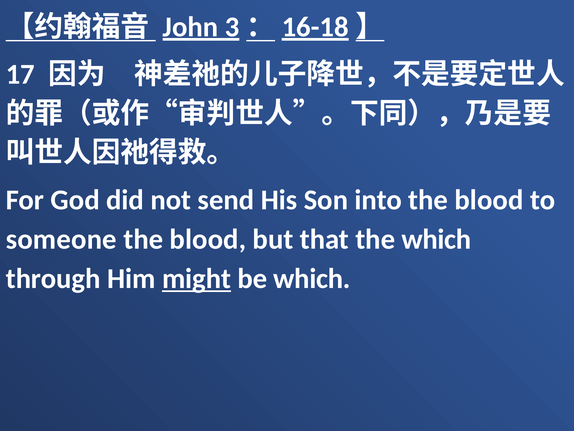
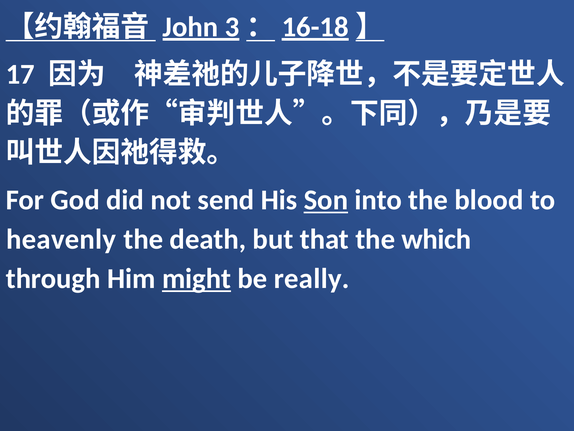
Son underline: none -> present
someone: someone -> heavenly
blood at (208, 239): blood -> death
be which: which -> really
